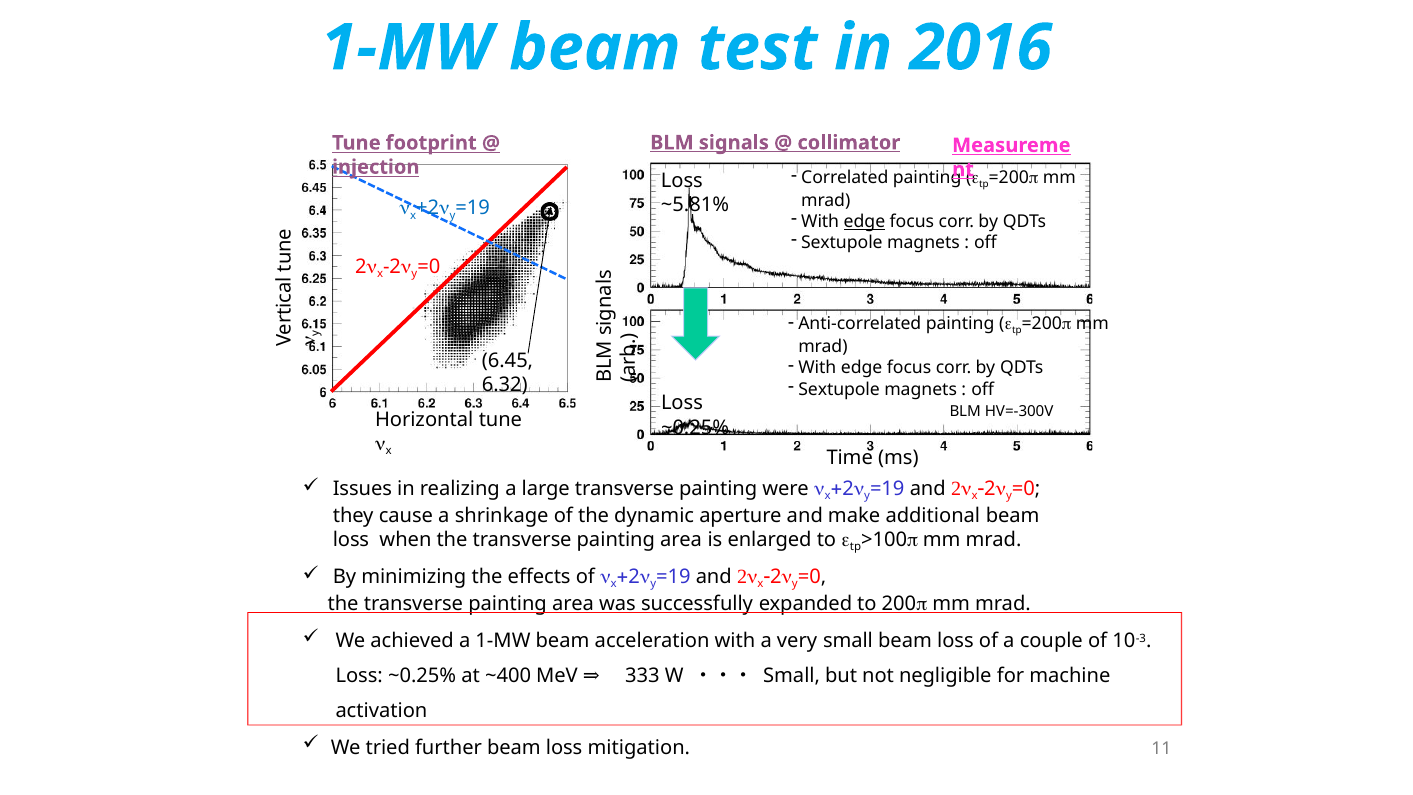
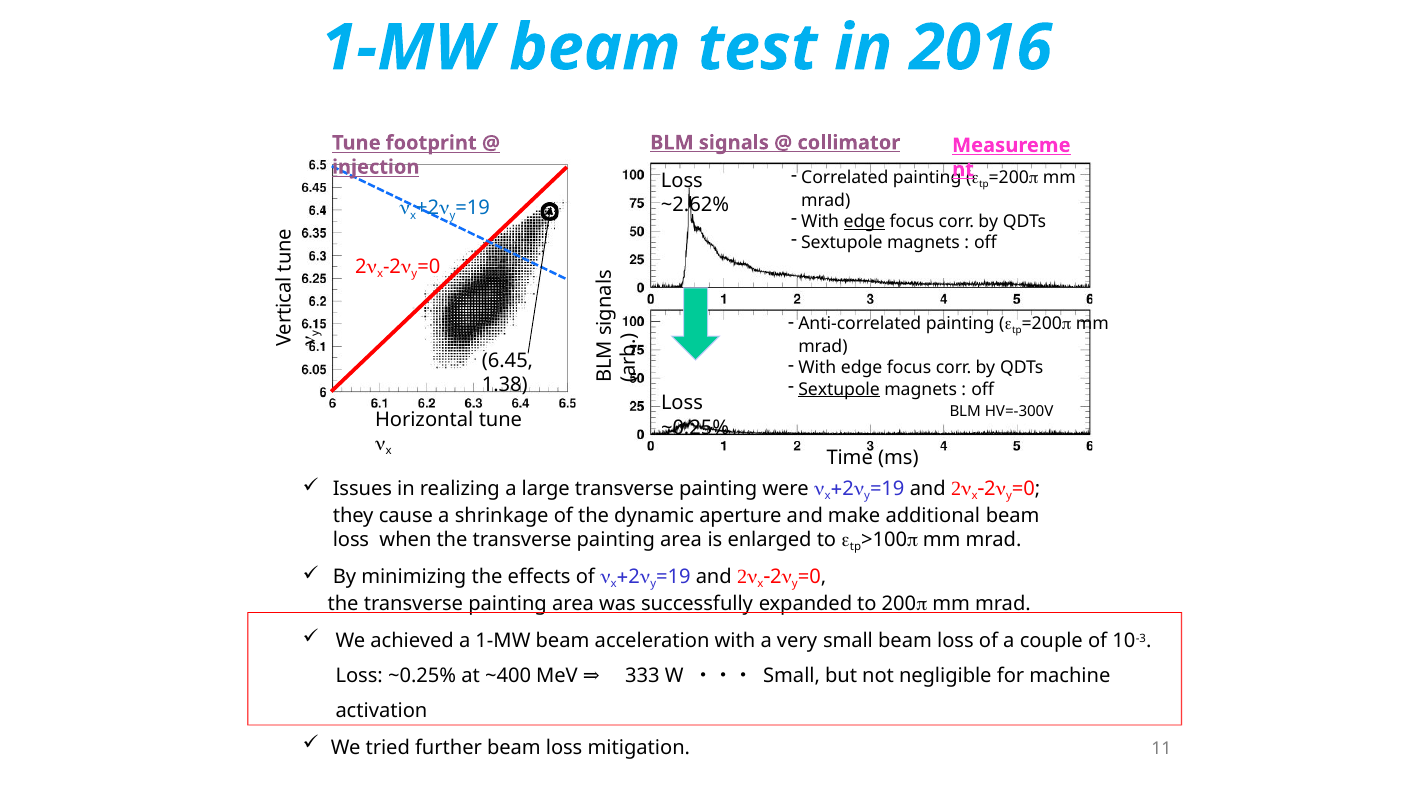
~5.81%: ~5.81% -> ~2.62%
6.32: 6.32 -> 1.38
Sextupole at (839, 389) underline: none -> present
